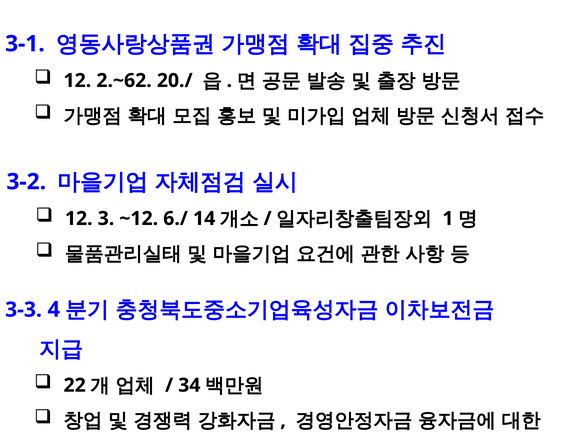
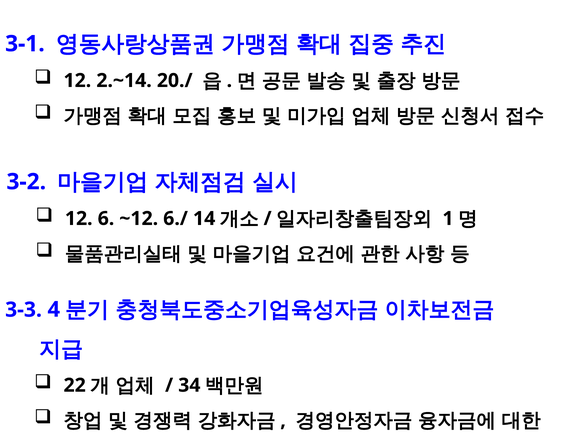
2.~62: 2.~62 -> 2.~14
3: 3 -> 6
